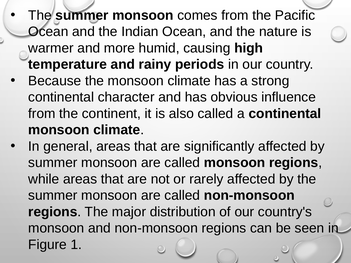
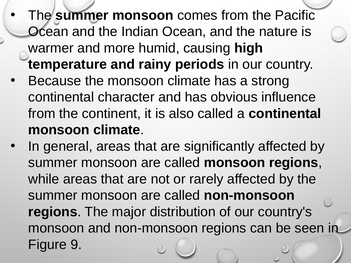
1: 1 -> 9
